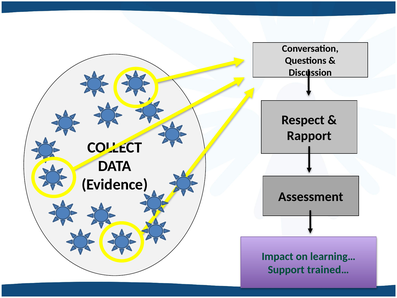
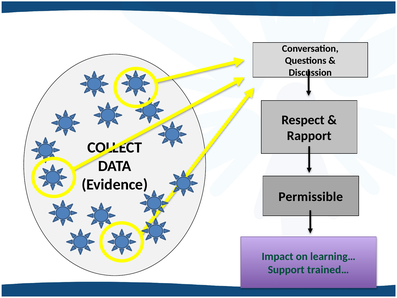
Assessment: Assessment -> Permissible
